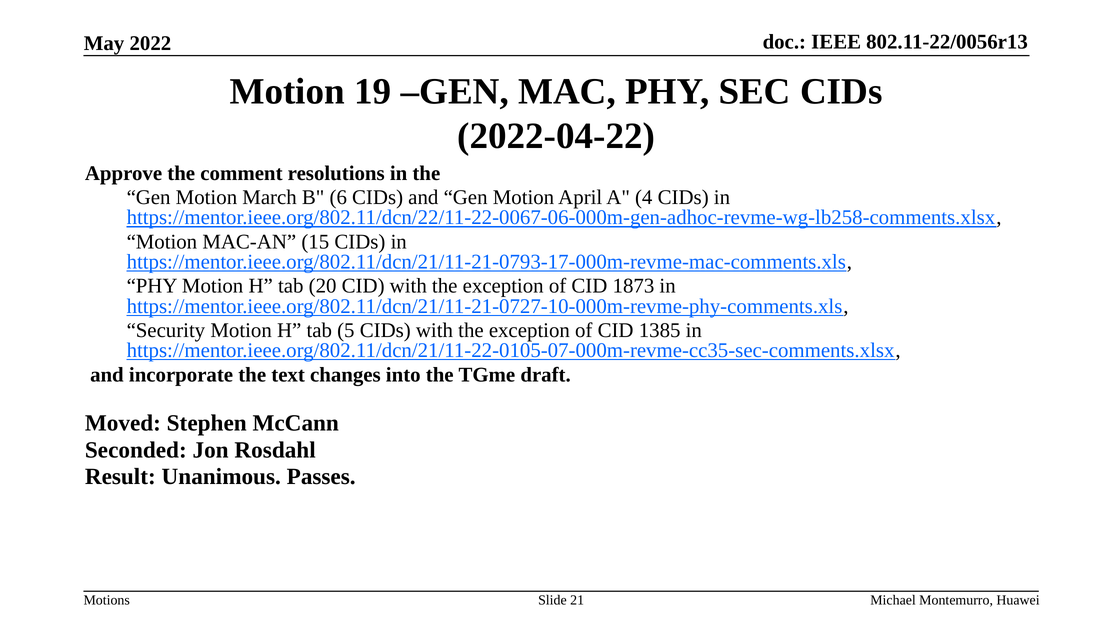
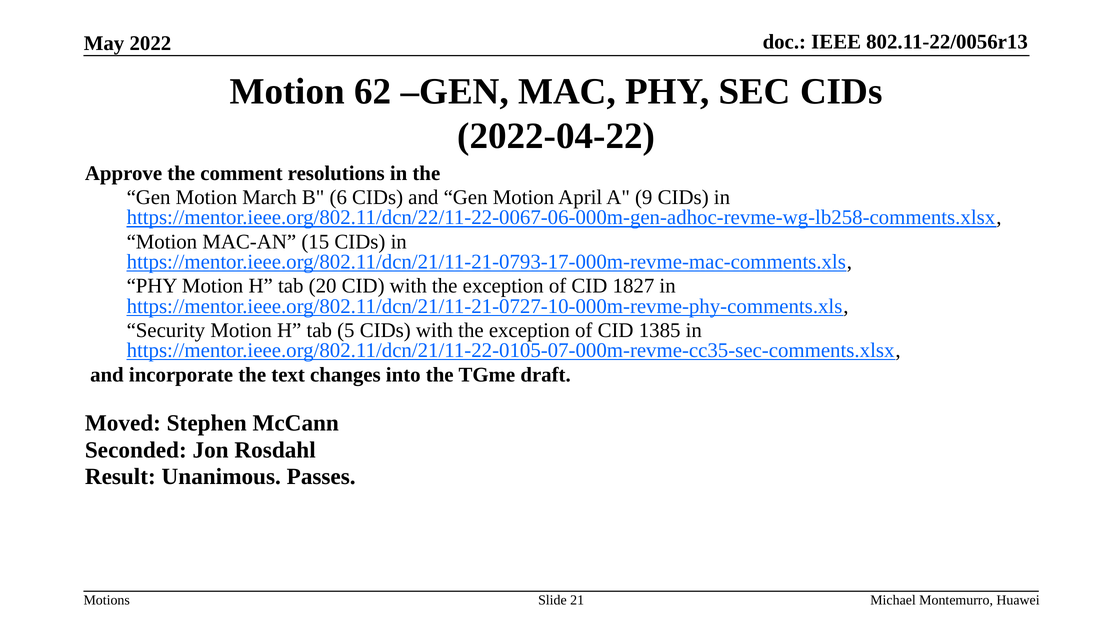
19: 19 -> 62
4: 4 -> 9
1873: 1873 -> 1827
